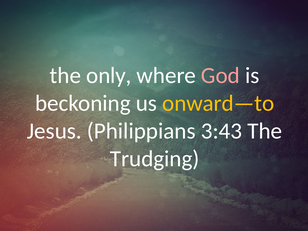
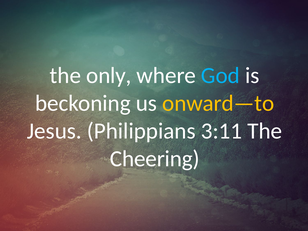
God colour: pink -> light blue
3:43: 3:43 -> 3:11
Trudging: Trudging -> Cheering
